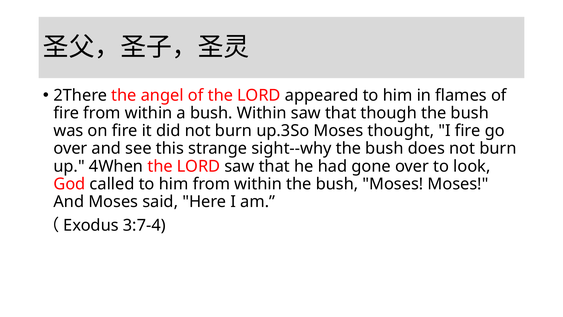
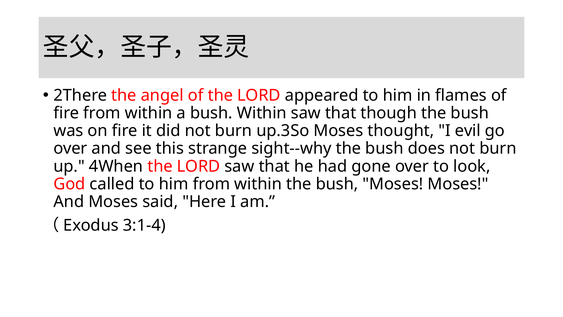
I fire: fire -> evil
3:7-4: 3:7-4 -> 3:1-4
